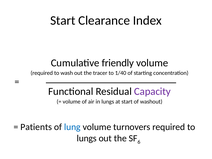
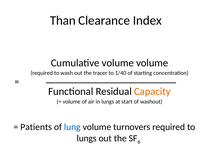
Start at (63, 21): Start -> Than
Cumulative friendly: friendly -> volume
Capacity colour: purple -> orange
